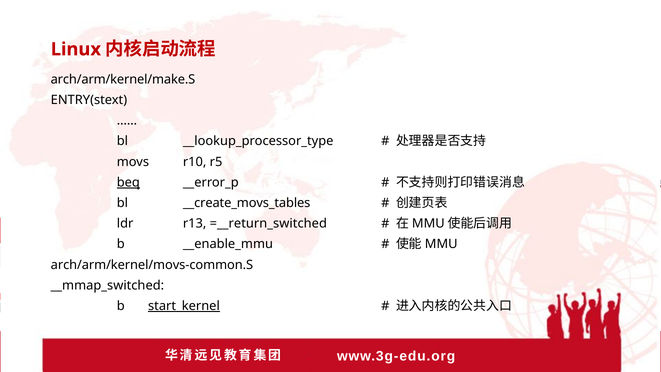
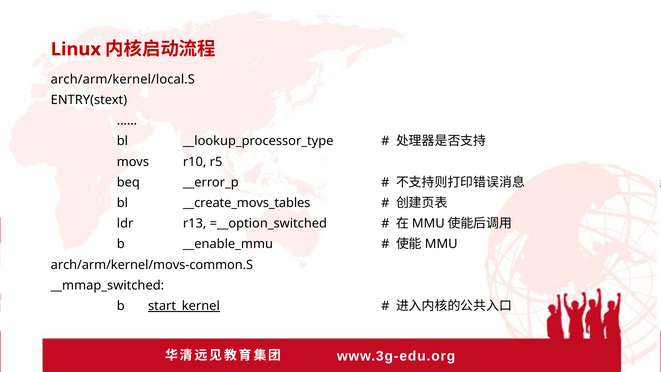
arch/arm/kernel/make.S: arch/arm/kernel/make.S -> arch/arm/kernel/local.S
beq underline: present -> none
=__return_switched: =__return_switched -> =__option_switched
